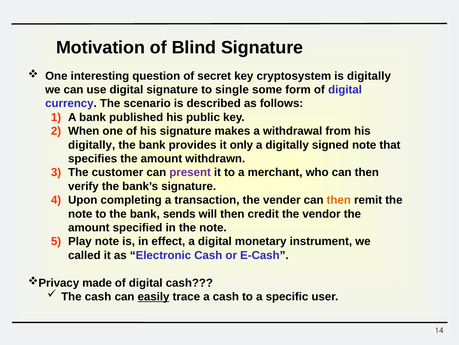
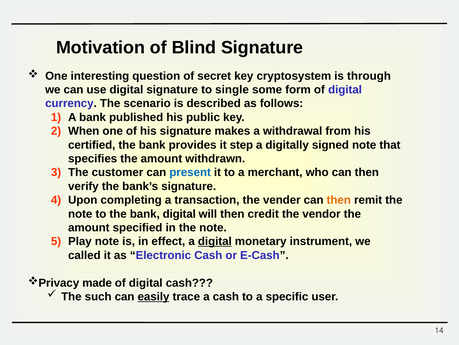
is digitally: digitally -> through
digitally at (92, 145): digitally -> certified
only: only -> step
present colour: purple -> blue
bank sends: sends -> digital
digital at (215, 241) underline: none -> present
The cash: cash -> such
